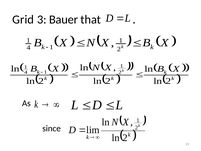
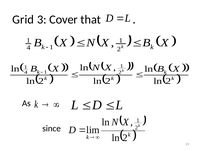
Bauer: Bauer -> Cover
